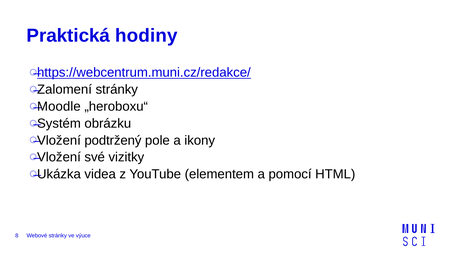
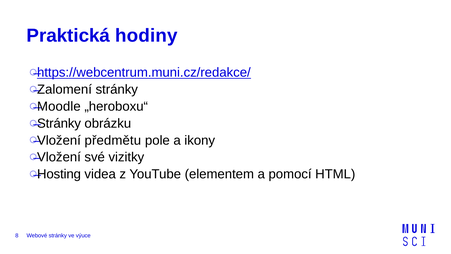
Systém at (59, 123): Systém -> Stránky
podtržený: podtržený -> předmětu
Ukázka: Ukázka -> Hosting
